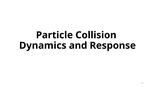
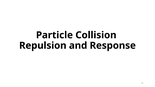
Dynamics: Dynamics -> Repulsion
